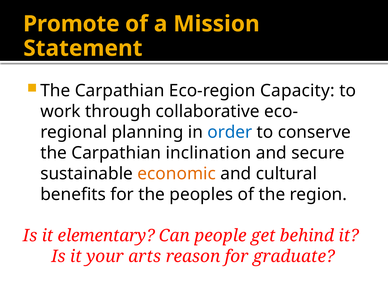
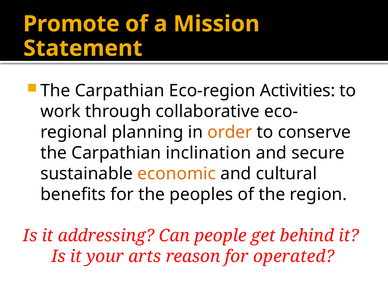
Capacity: Capacity -> Activities
order colour: blue -> orange
elementary: elementary -> addressing
graduate: graduate -> operated
